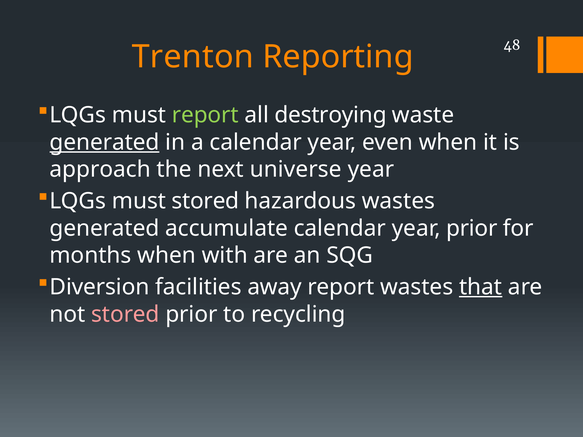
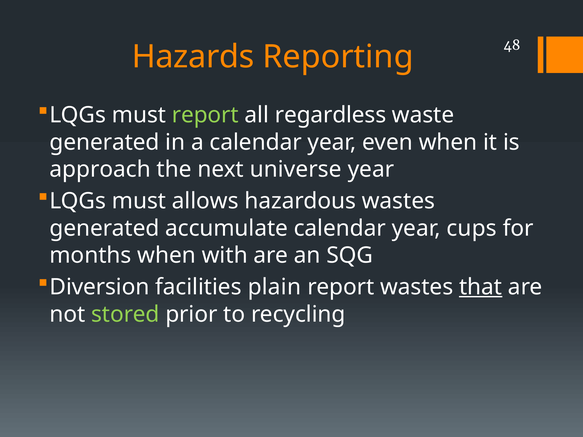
Trenton: Trenton -> Hazards
destroying: destroying -> regardless
generated at (105, 142) underline: present -> none
must stored: stored -> allows
year prior: prior -> cups
away: away -> plain
stored at (125, 314) colour: pink -> light green
